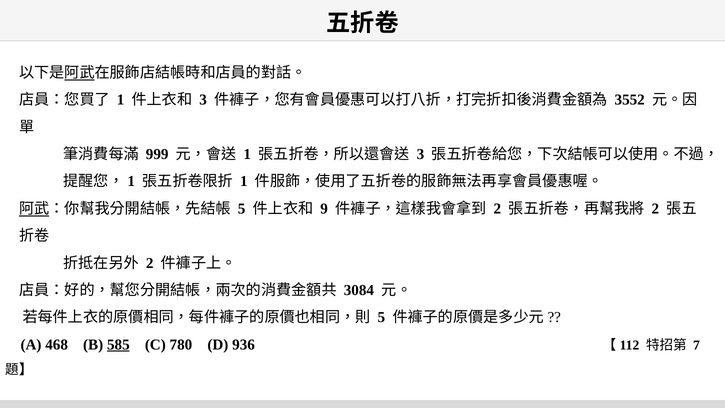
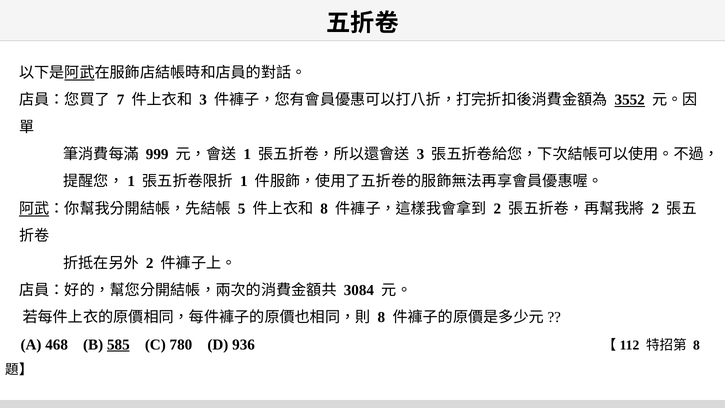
1 at (121, 100): 1 -> 7
3552 underline: none -> present
9 at (324, 209): 9 -> 8
5 at (381, 317): 5 -> 8
7 at (697, 345): 7 -> 8
